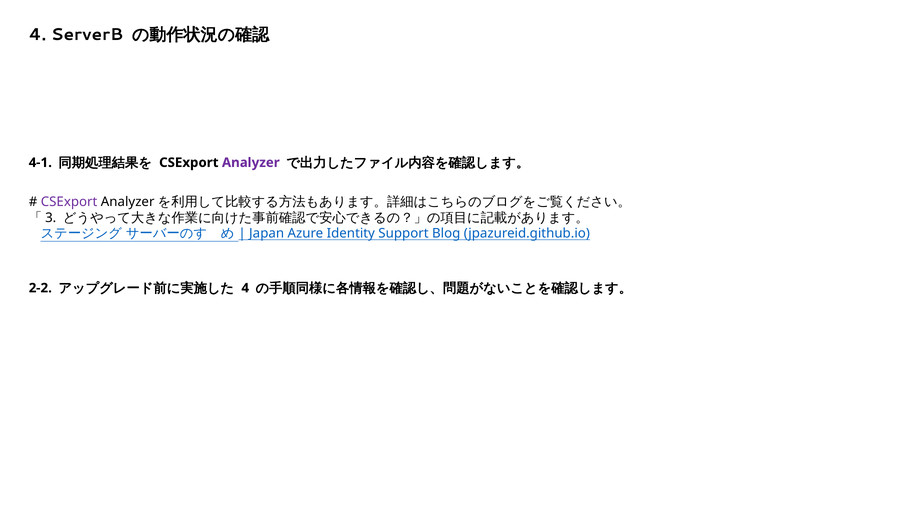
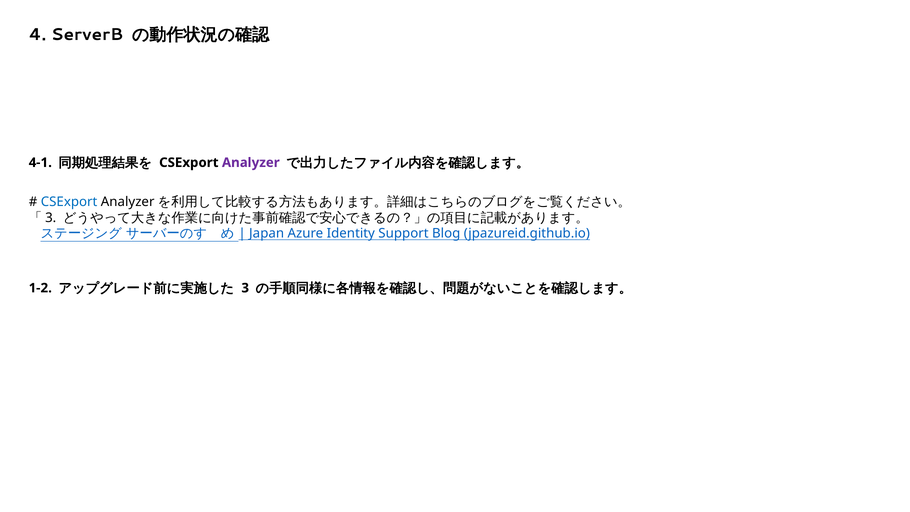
CSExport at (69, 202) colour: purple -> blue
2-2: 2-2 -> 1-2
4 at (245, 288): 4 -> 3
